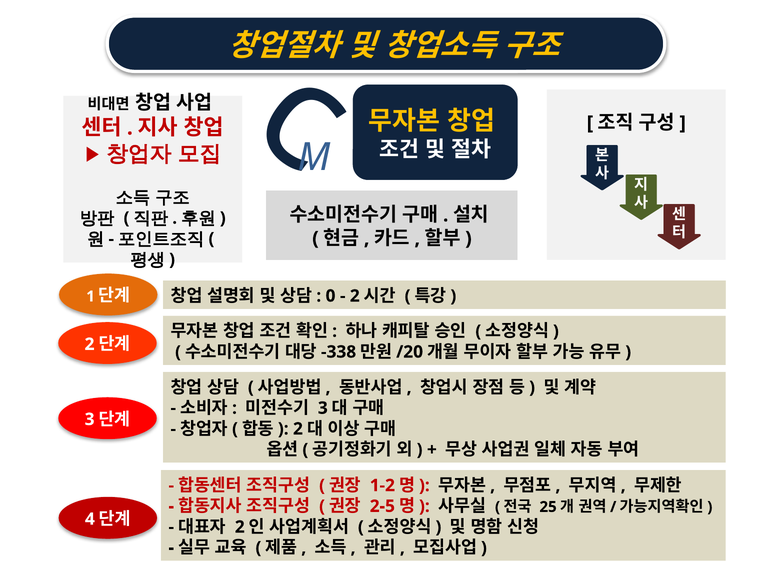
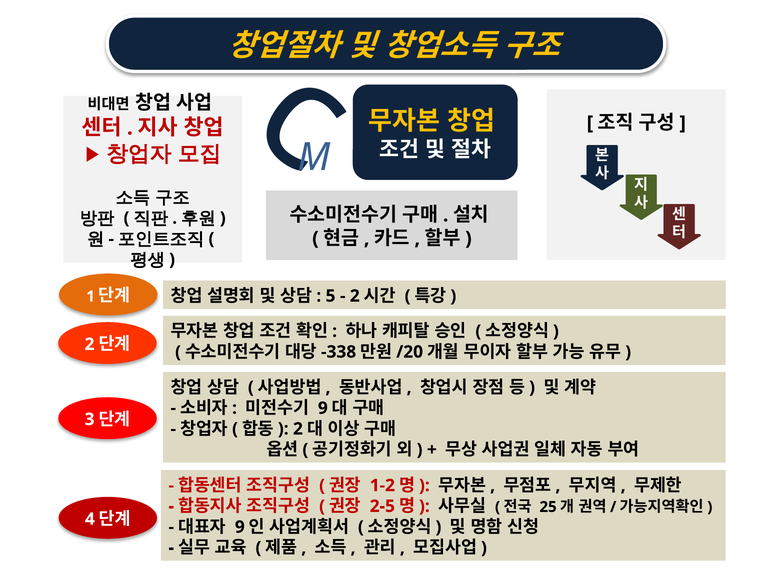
0: 0 -> 5
3 at (323, 408): 3 -> 9
2 at (240, 527): 2 -> 9
